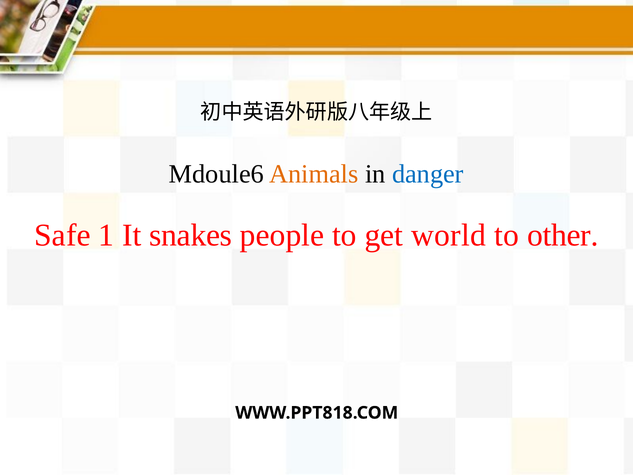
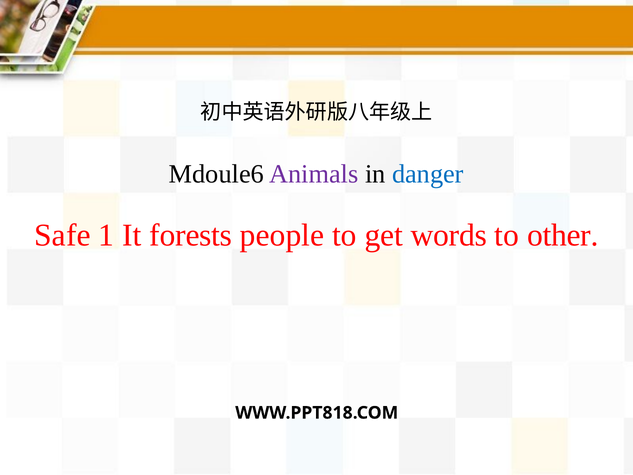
Animals colour: orange -> purple
snakes: snakes -> forests
world: world -> words
